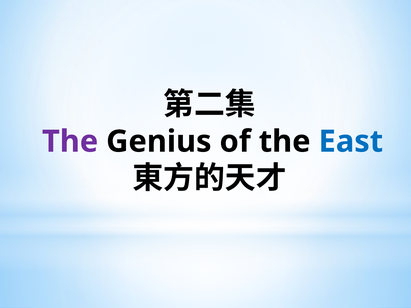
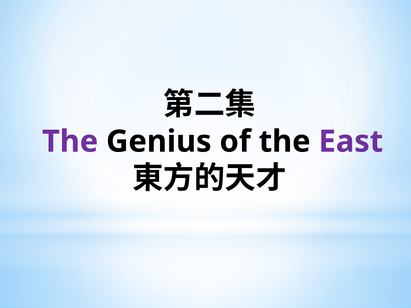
East colour: blue -> purple
